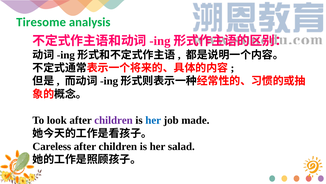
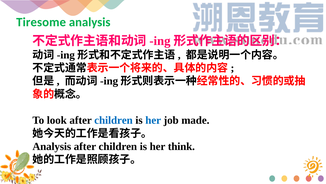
children at (113, 120) colour: purple -> blue
Careless at (52, 146): Careless -> Analysis
salad: salad -> think
